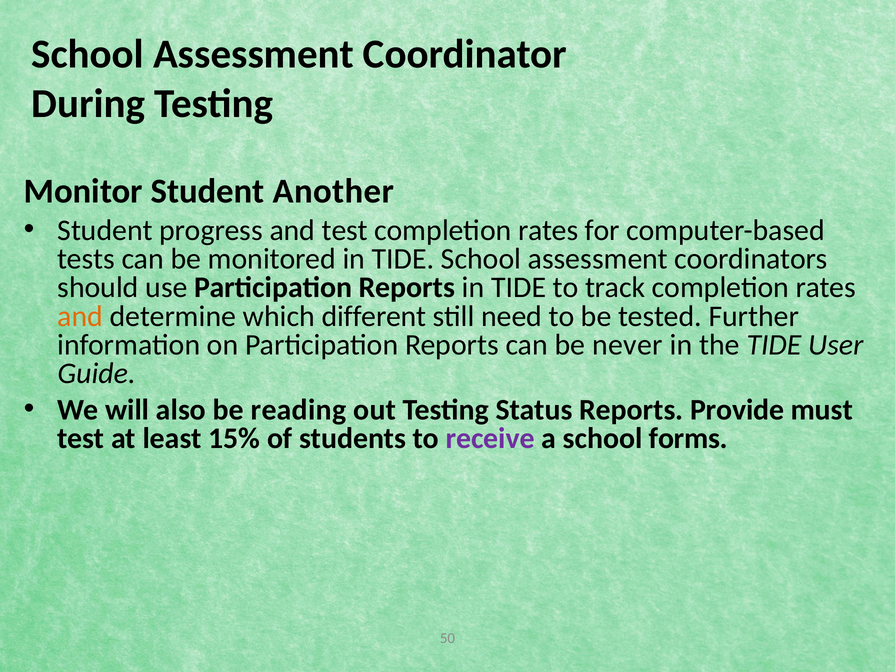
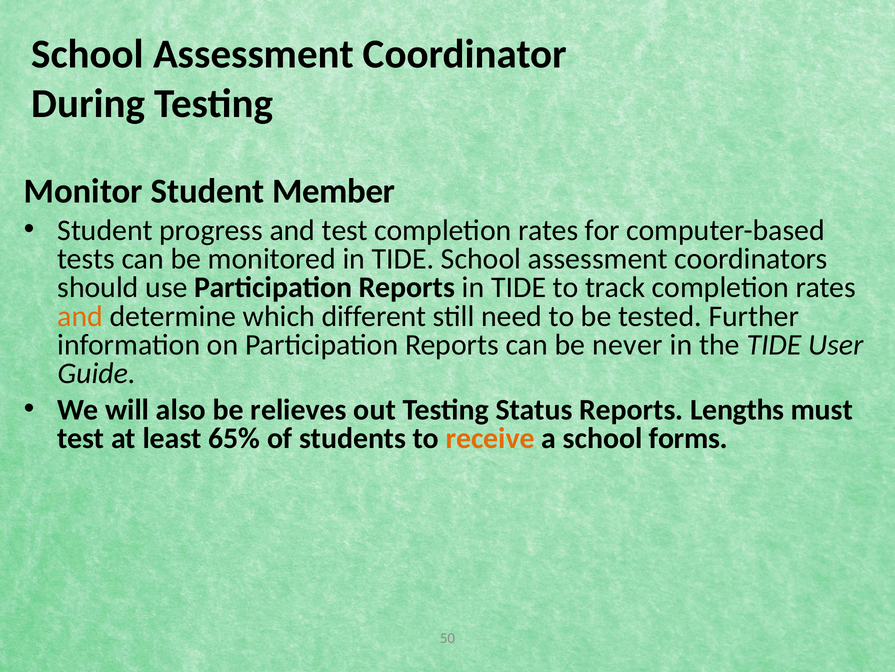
Another: Another -> Member
reading: reading -> relieves
Provide: Provide -> Lengths
15%: 15% -> 65%
receive colour: purple -> orange
